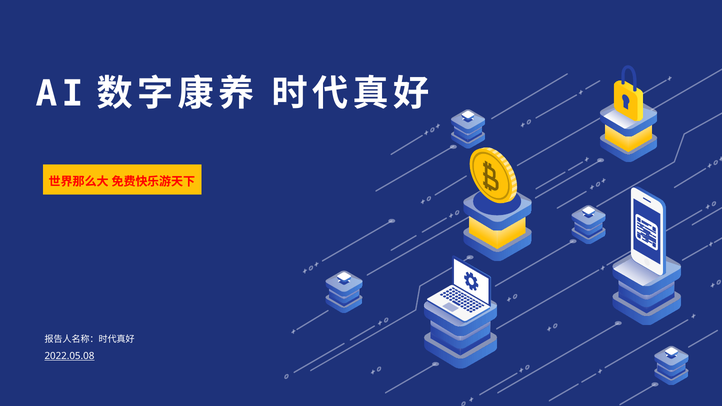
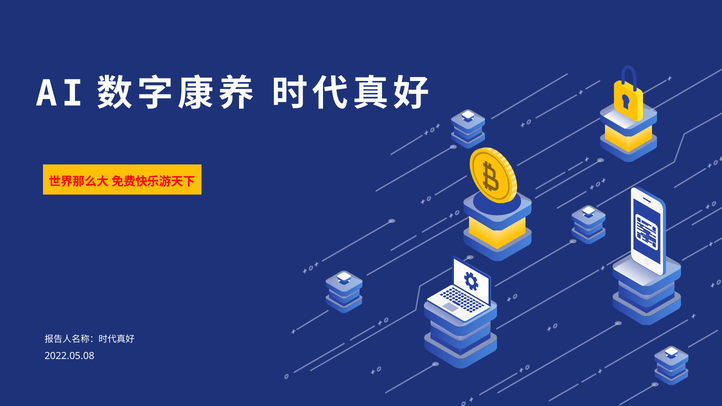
2022.05.08 underline: present -> none
